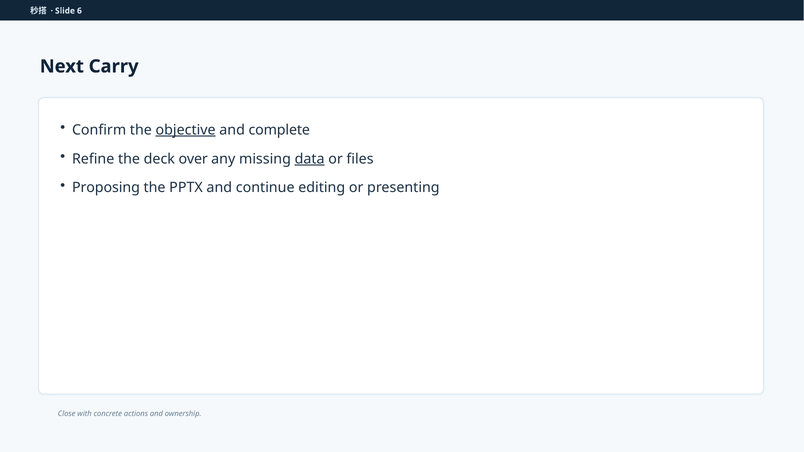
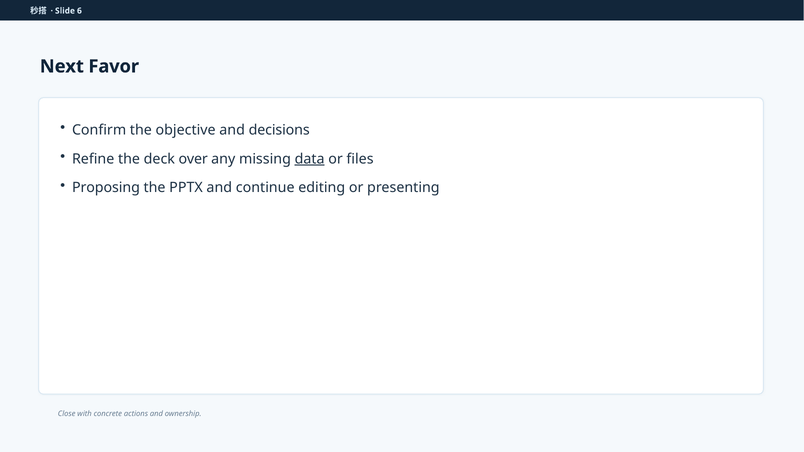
Carry: Carry -> Favor
objective underline: present -> none
complete: complete -> decisions
